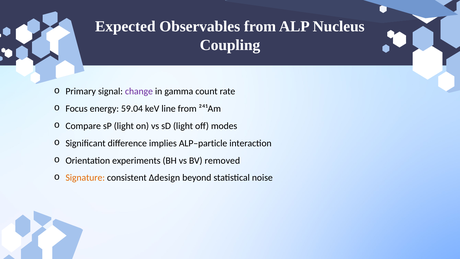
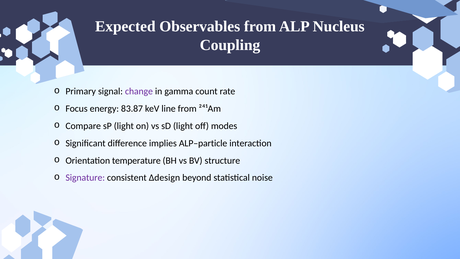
59.04: 59.04 -> 83.87
experiments: experiments -> temperature
removed: removed -> structure
Signature colour: orange -> purple
